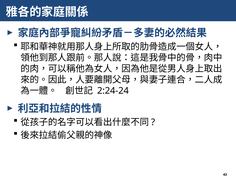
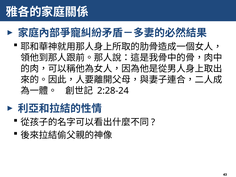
2:24-24: 2:24-24 -> 2:28-24
